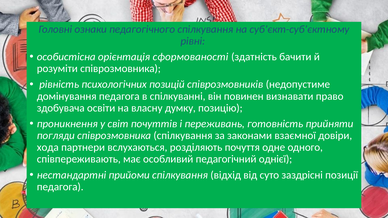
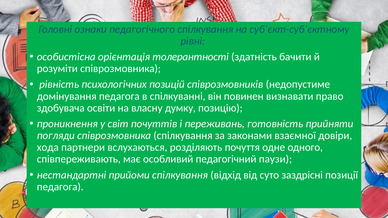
сформованості: сформованості -> толерантності
однієї: однієї -> паузи
